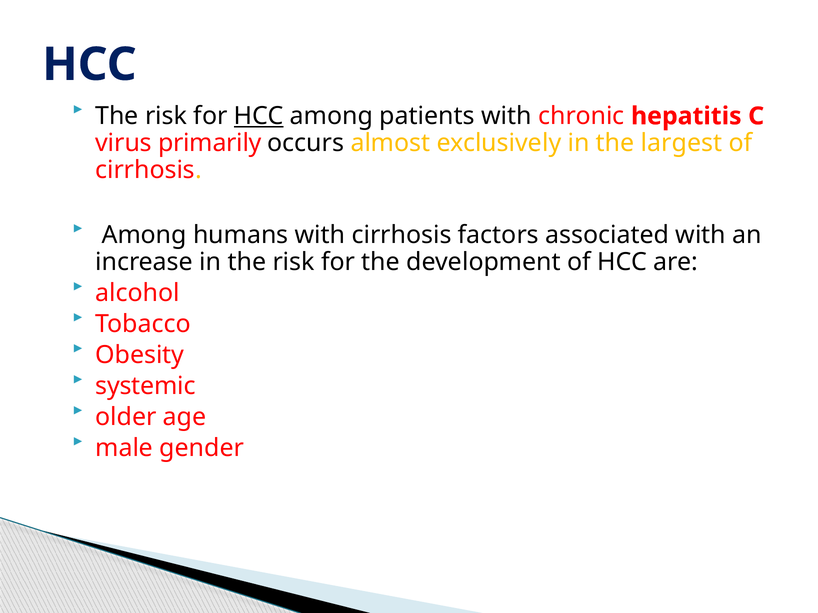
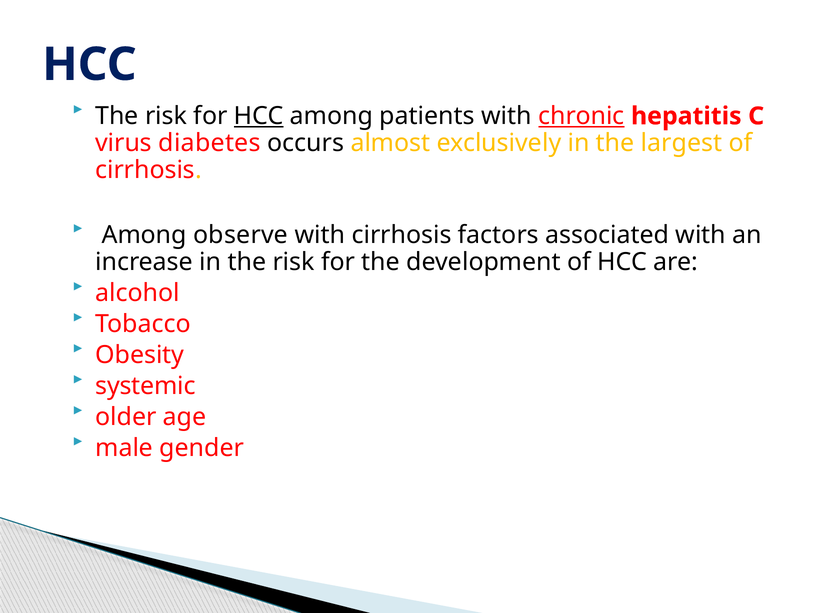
chronic underline: none -> present
primarily: primarily -> diabetes
humans: humans -> observe
